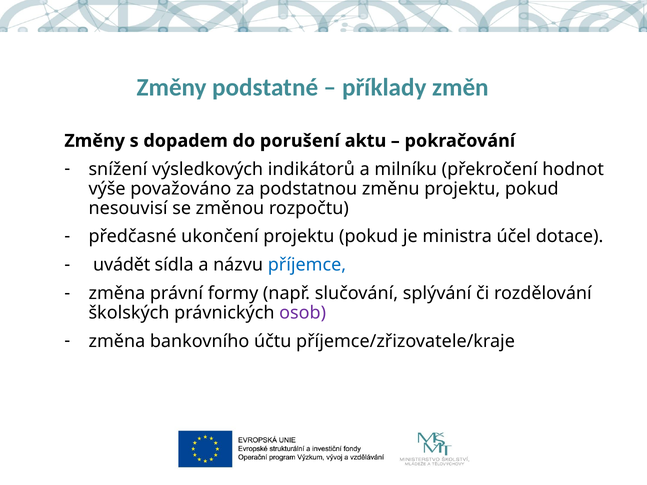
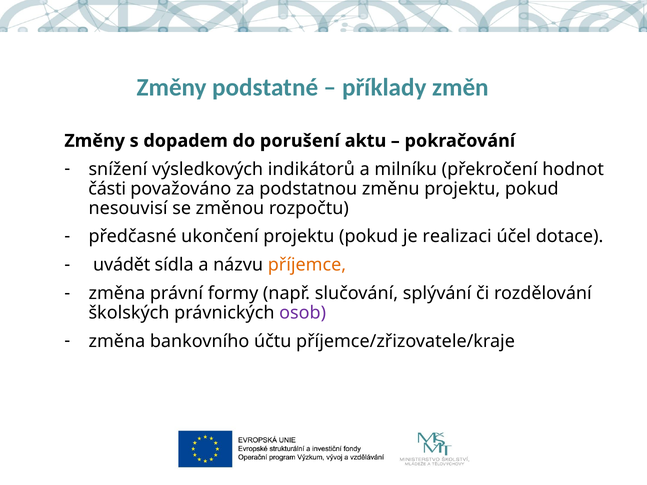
výše: výše -> části
ministra: ministra -> realizaci
příjemce colour: blue -> orange
